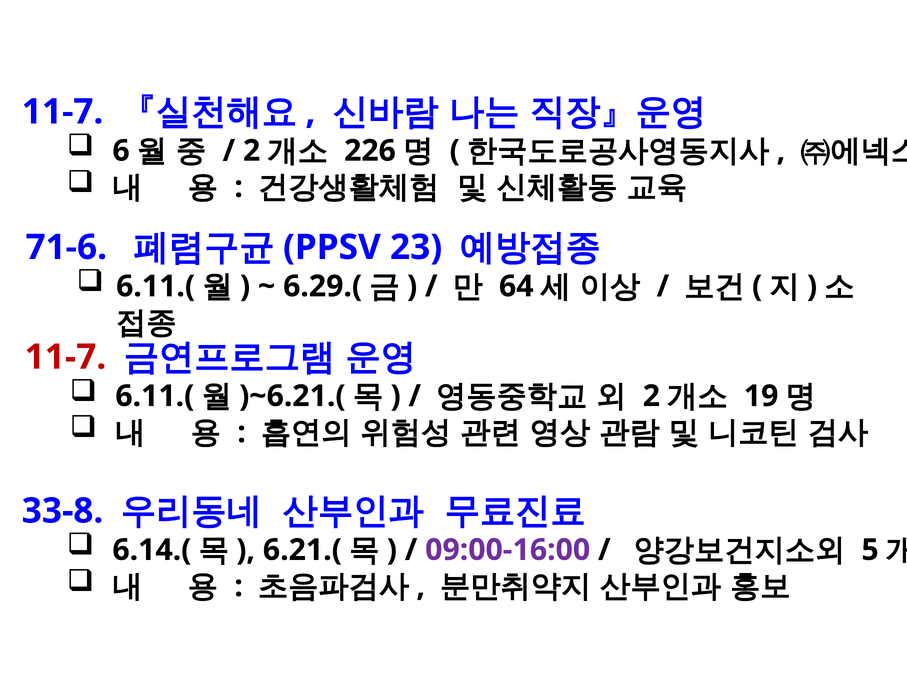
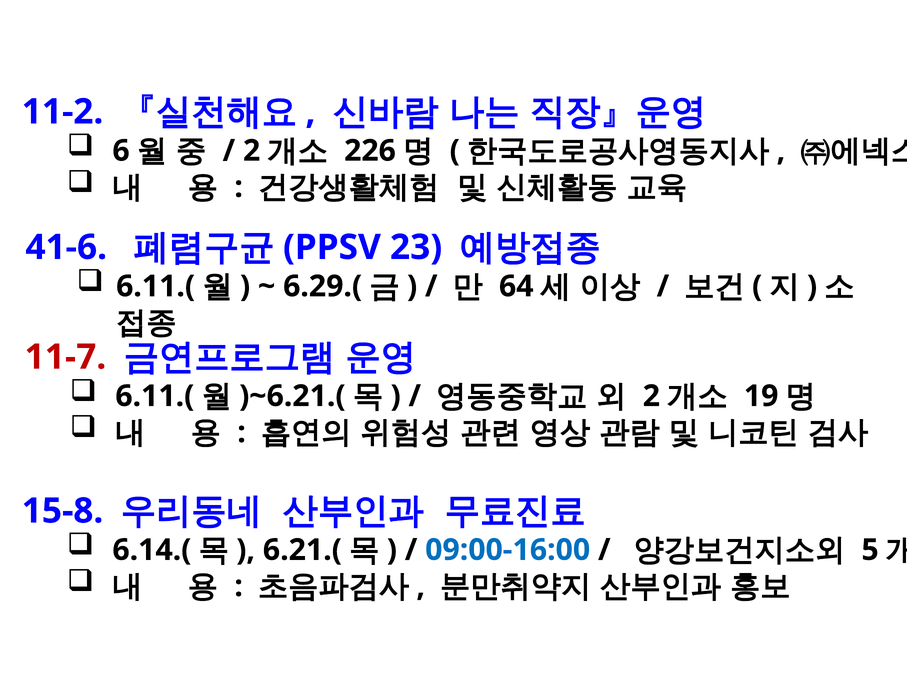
11-7 at (63, 112): 11-7 -> 11-2
71-6: 71-6 -> 41-6
33-8: 33-8 -> 15-8
09:00-16:00 colour: purple -> blue
